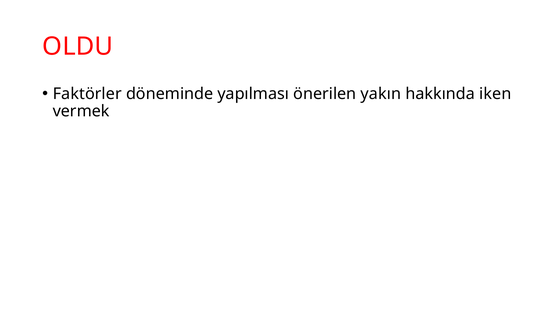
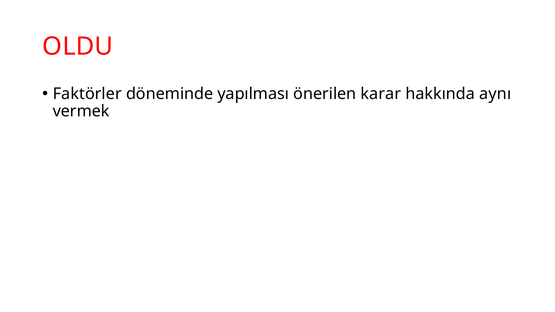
yakın: yakın -> karar
iken: iken -> aynı
